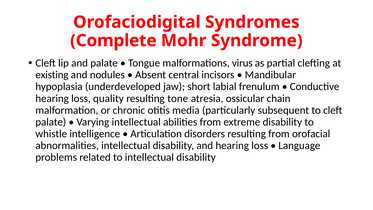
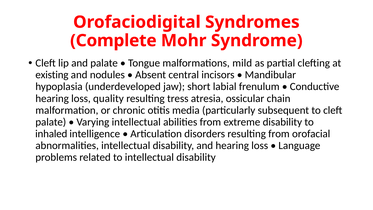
virus: virus -> mild
tone: tone -> tress
whistle: whistle -> inhaled
